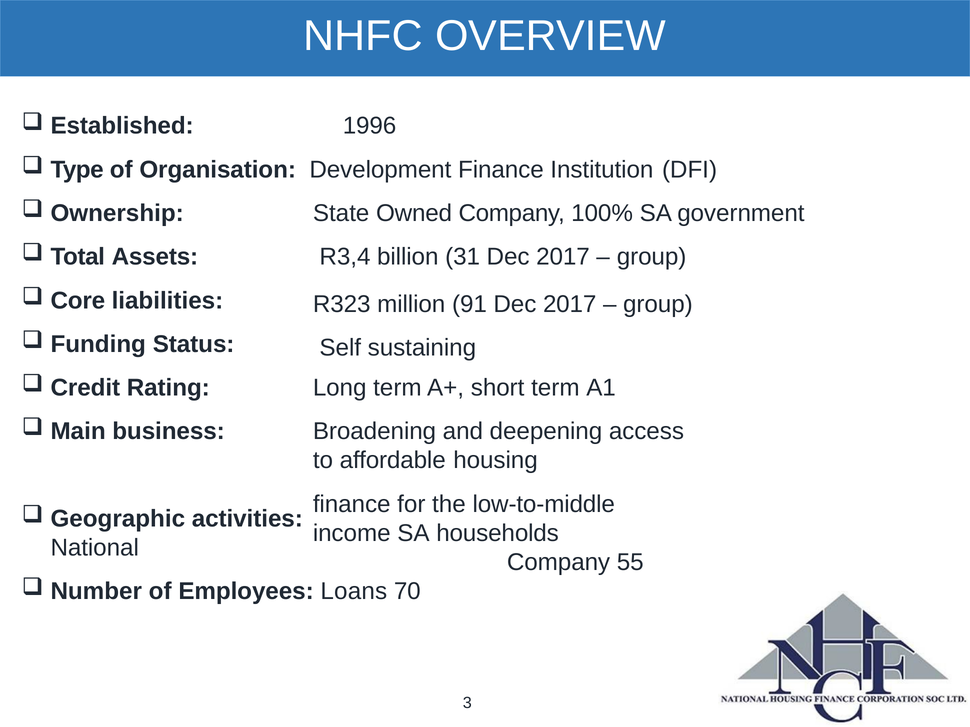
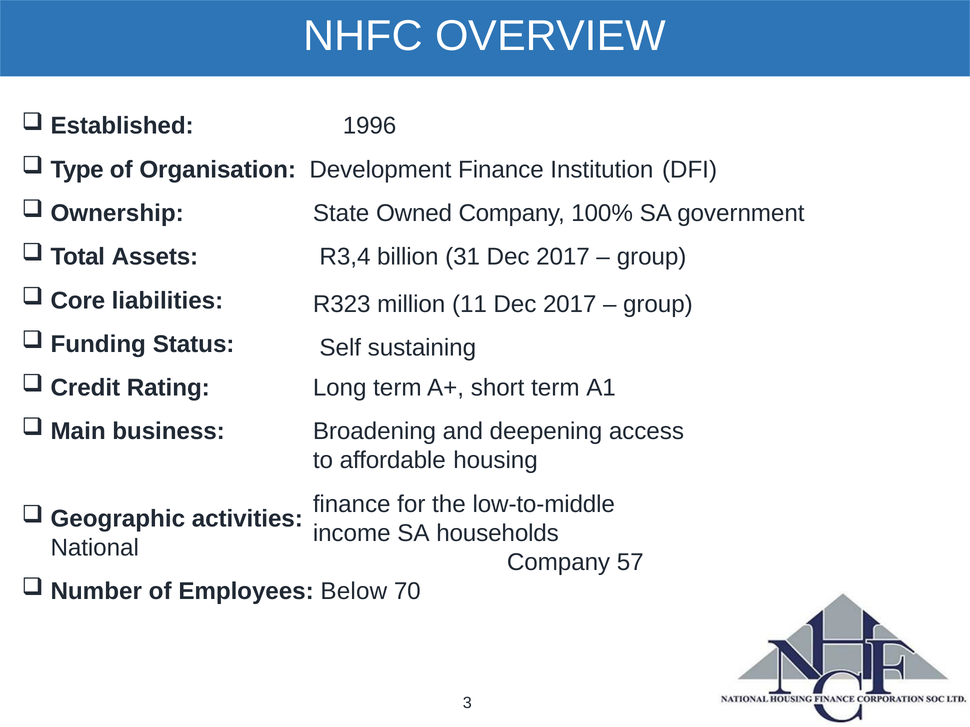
91: 91 -> 11
55: 55 -> 57
Loans: Loans -> Below
